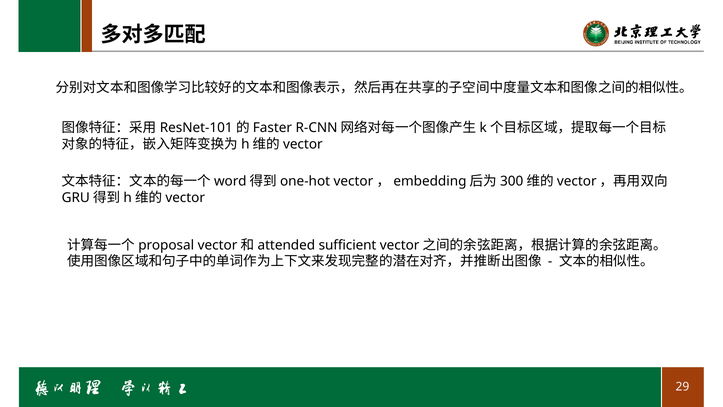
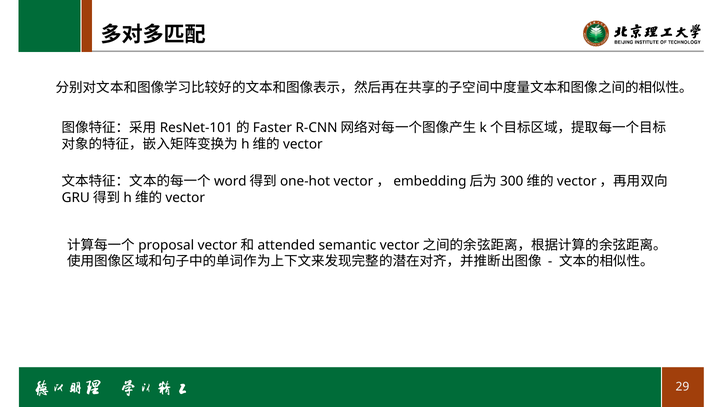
sufficient: sufficient -> semantic
